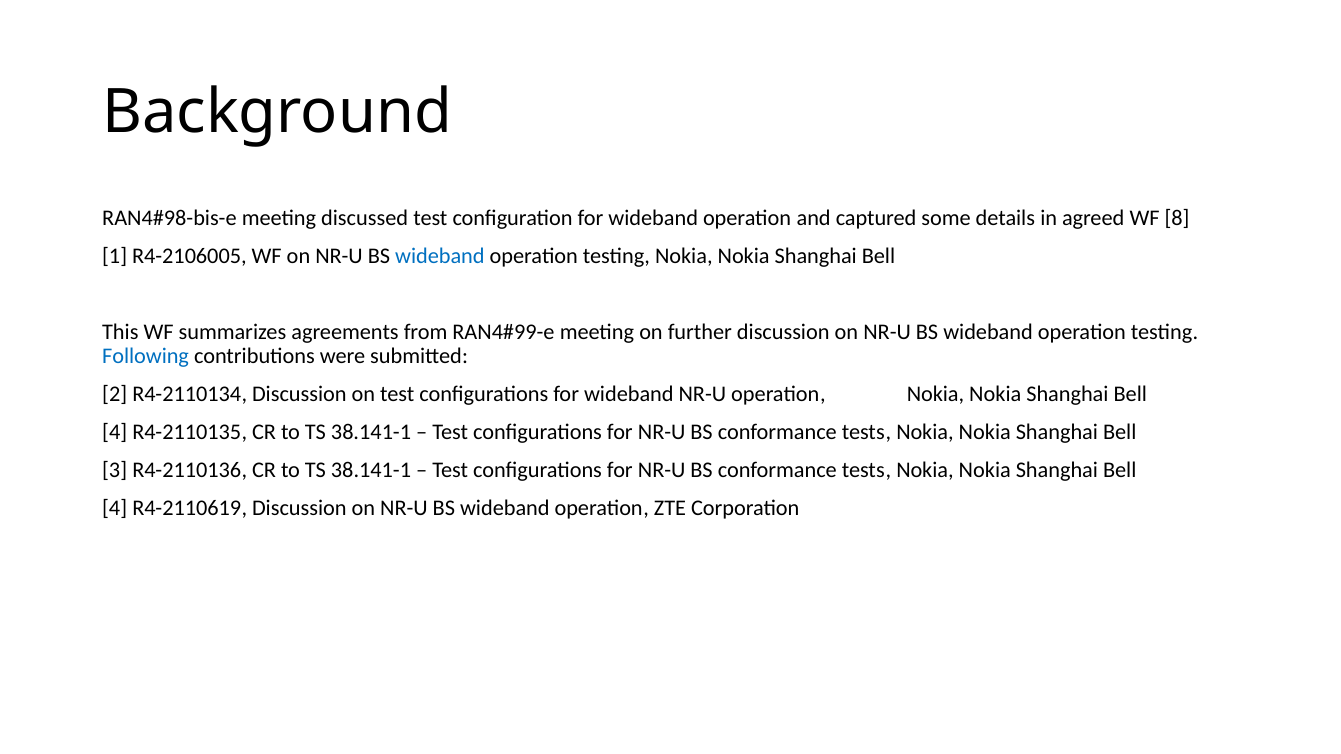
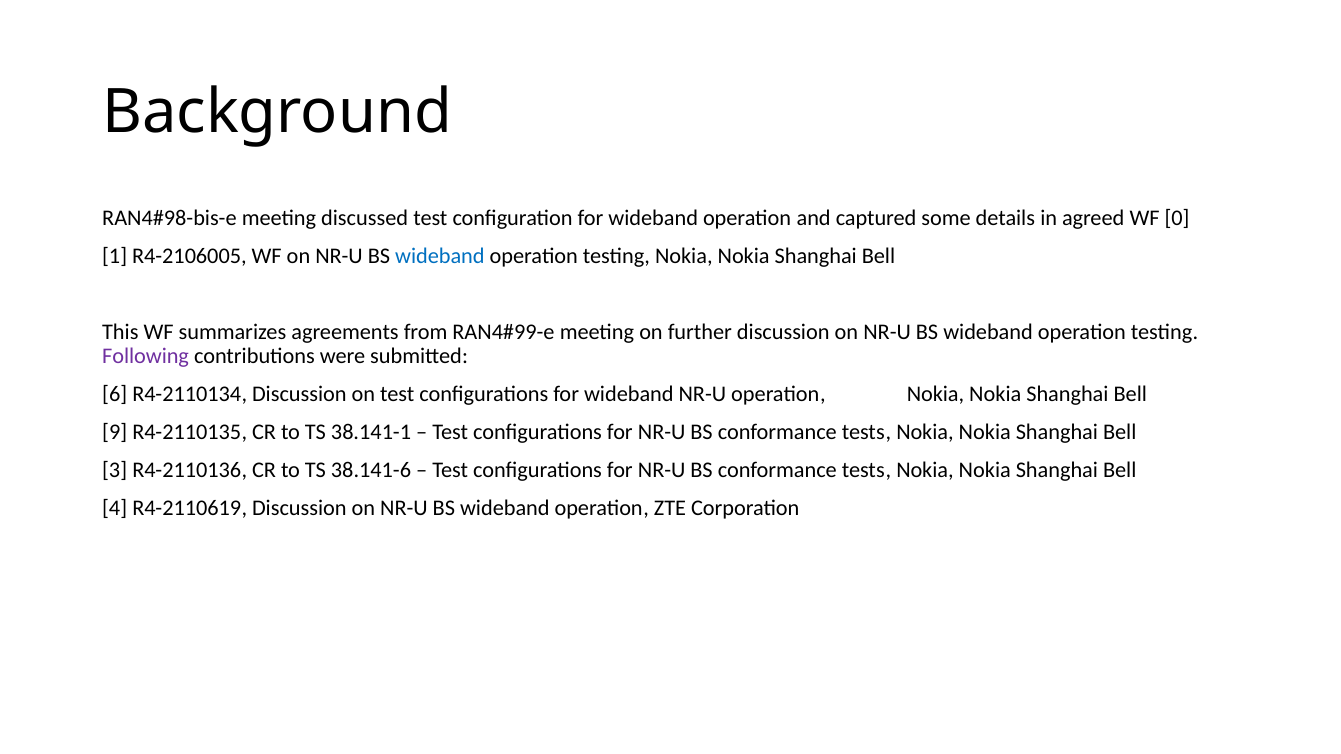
8: 8 -> 0
Following colour: blue -> purple
2: 2 -> 6
4 at (115, 432): 4 -> 9
38.141-1 at (371, 470): 38.141-1 -> 38.141-6
